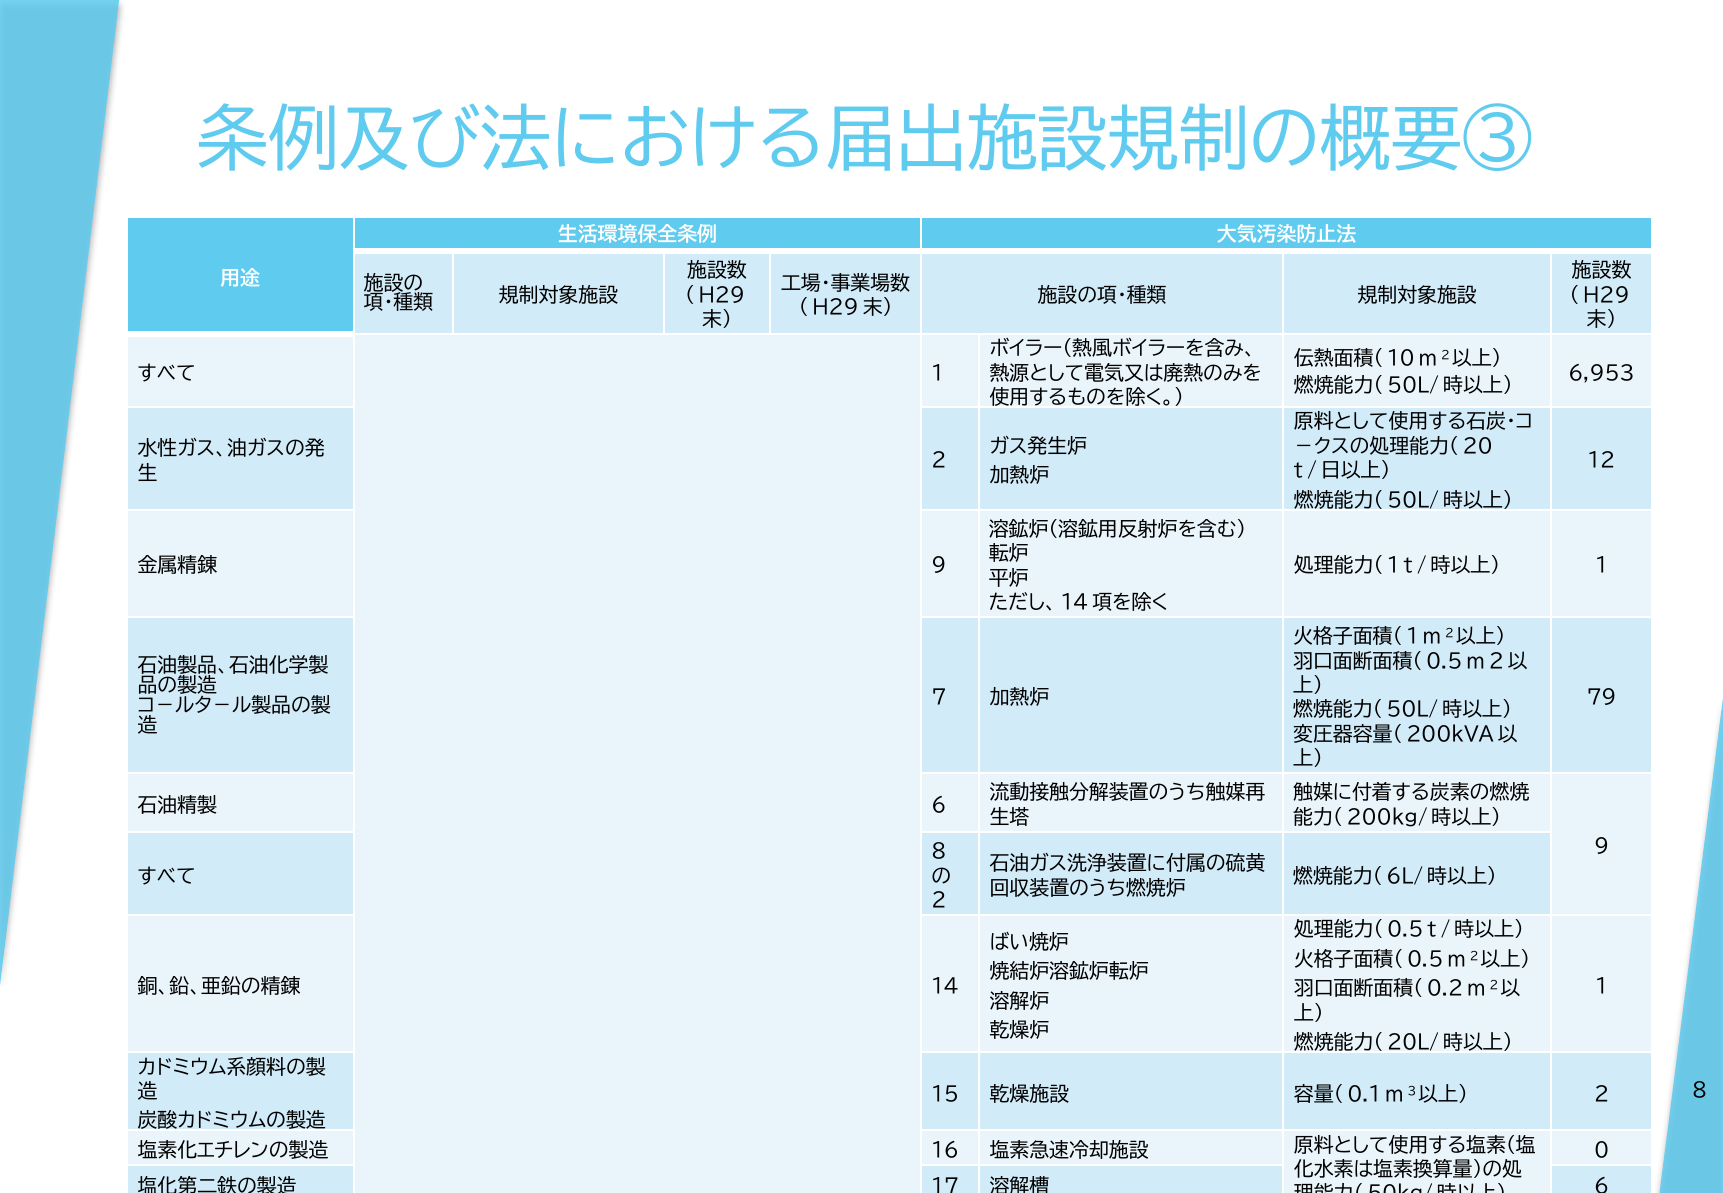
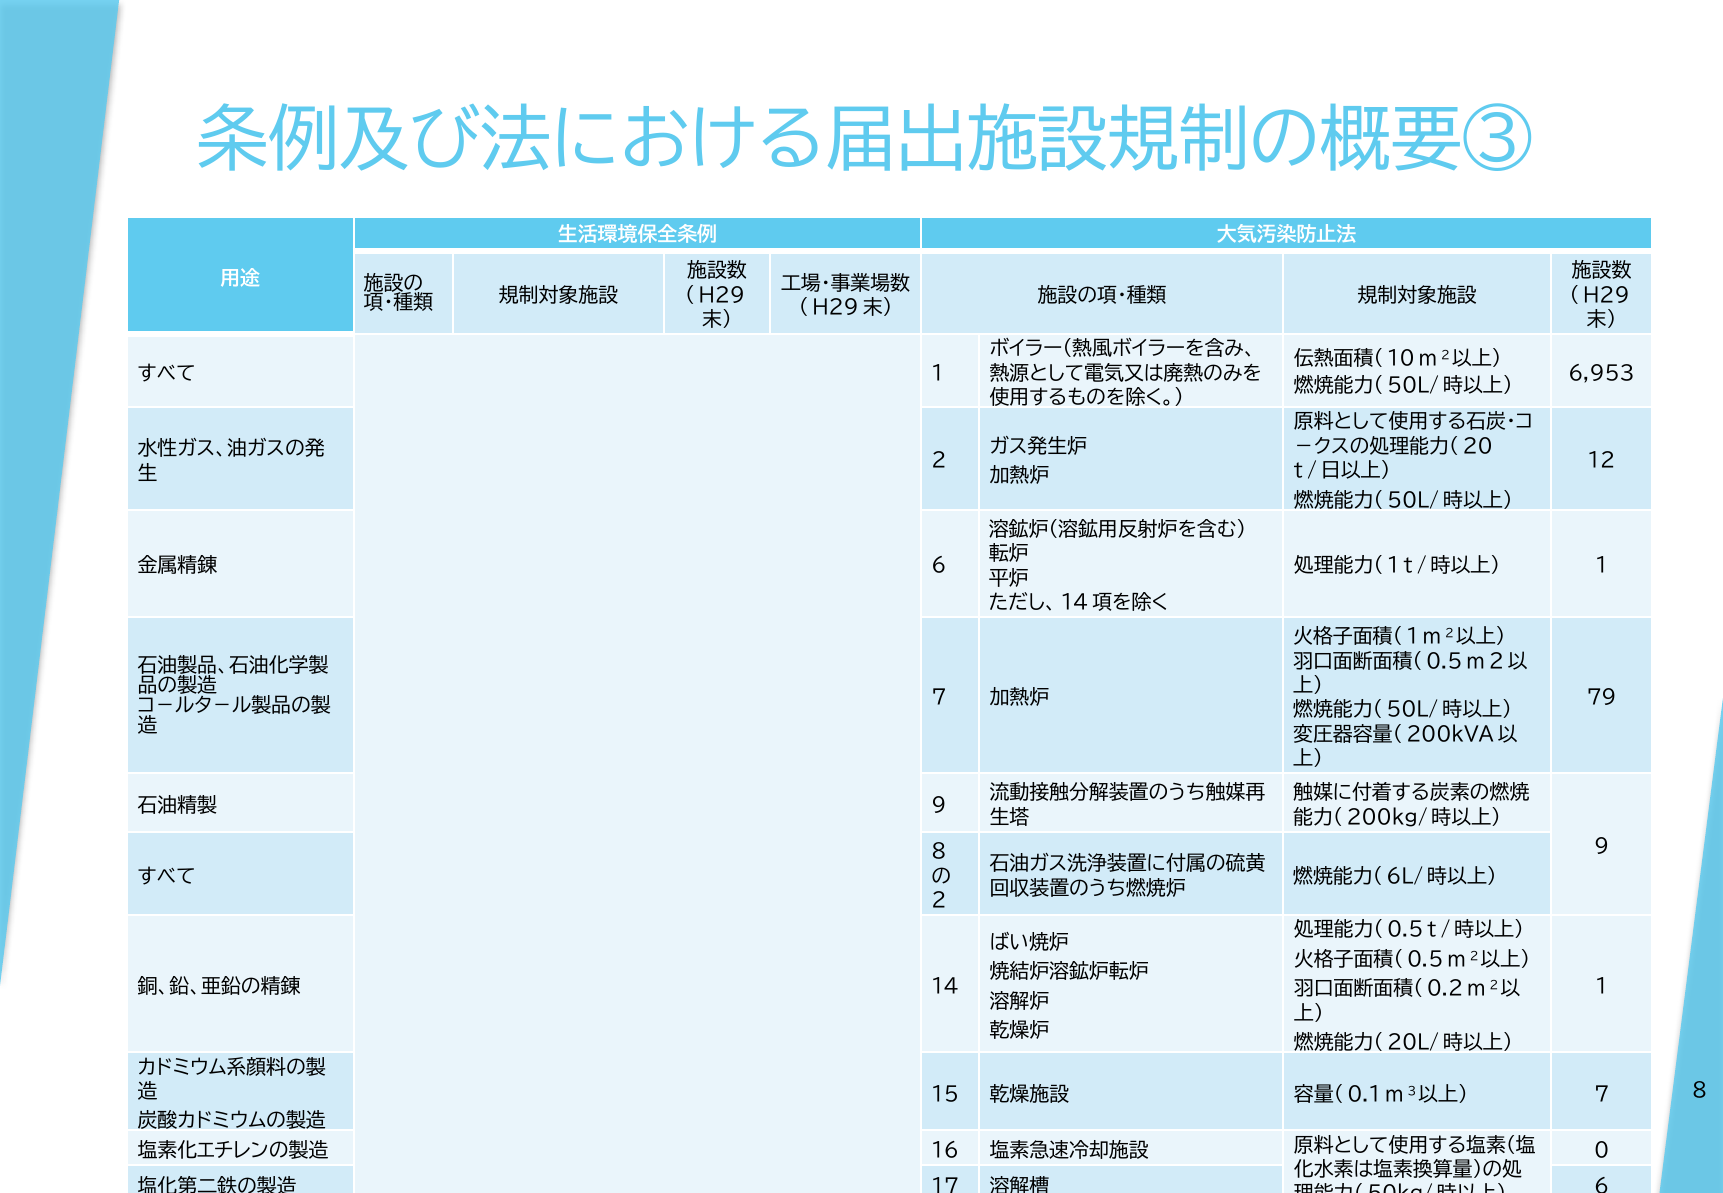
9 at (939, 566): 9 -> 6
6 at (939, 805): 6 -> 9
2 at (1602, 1094): 2 -> 7
